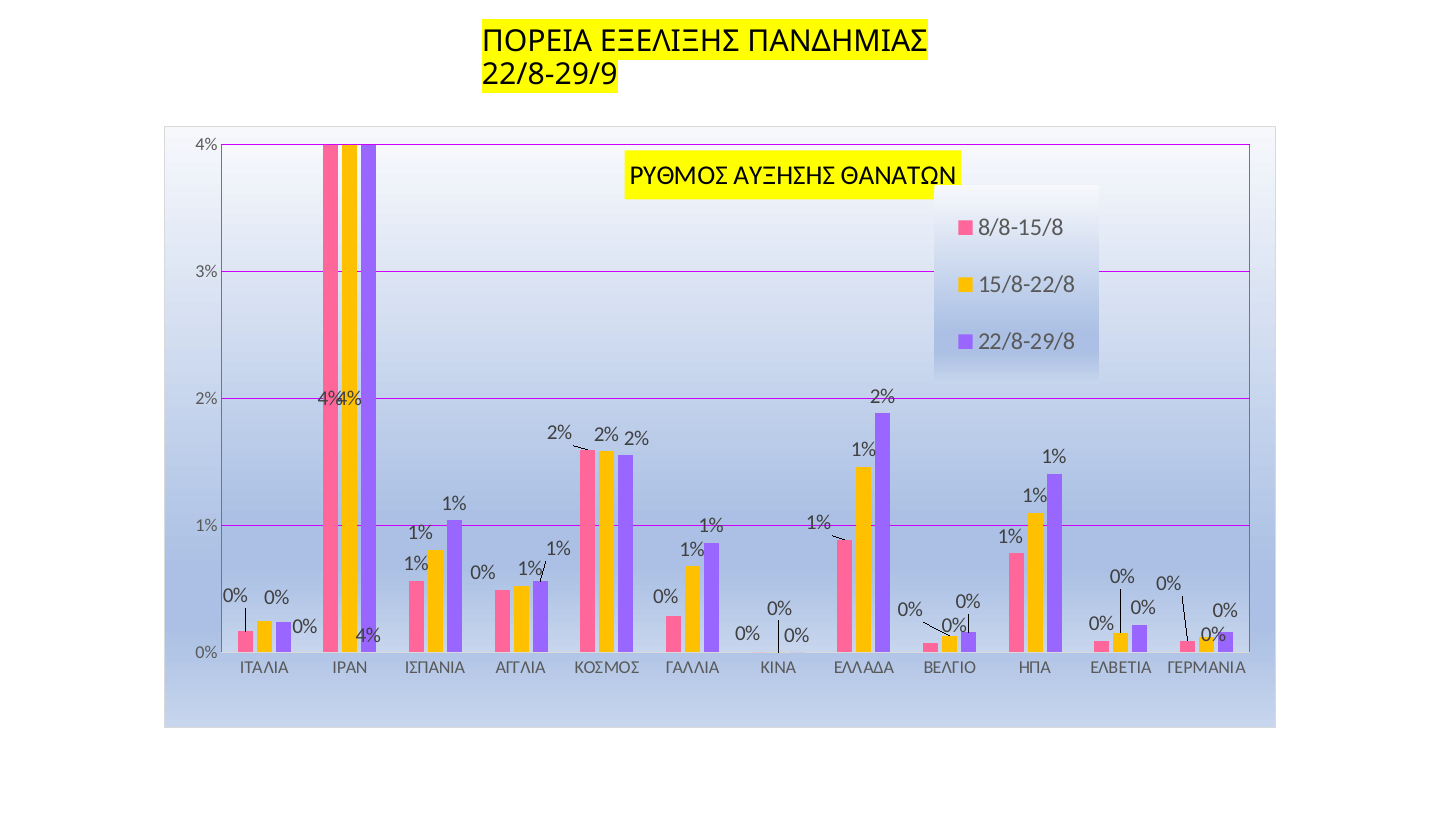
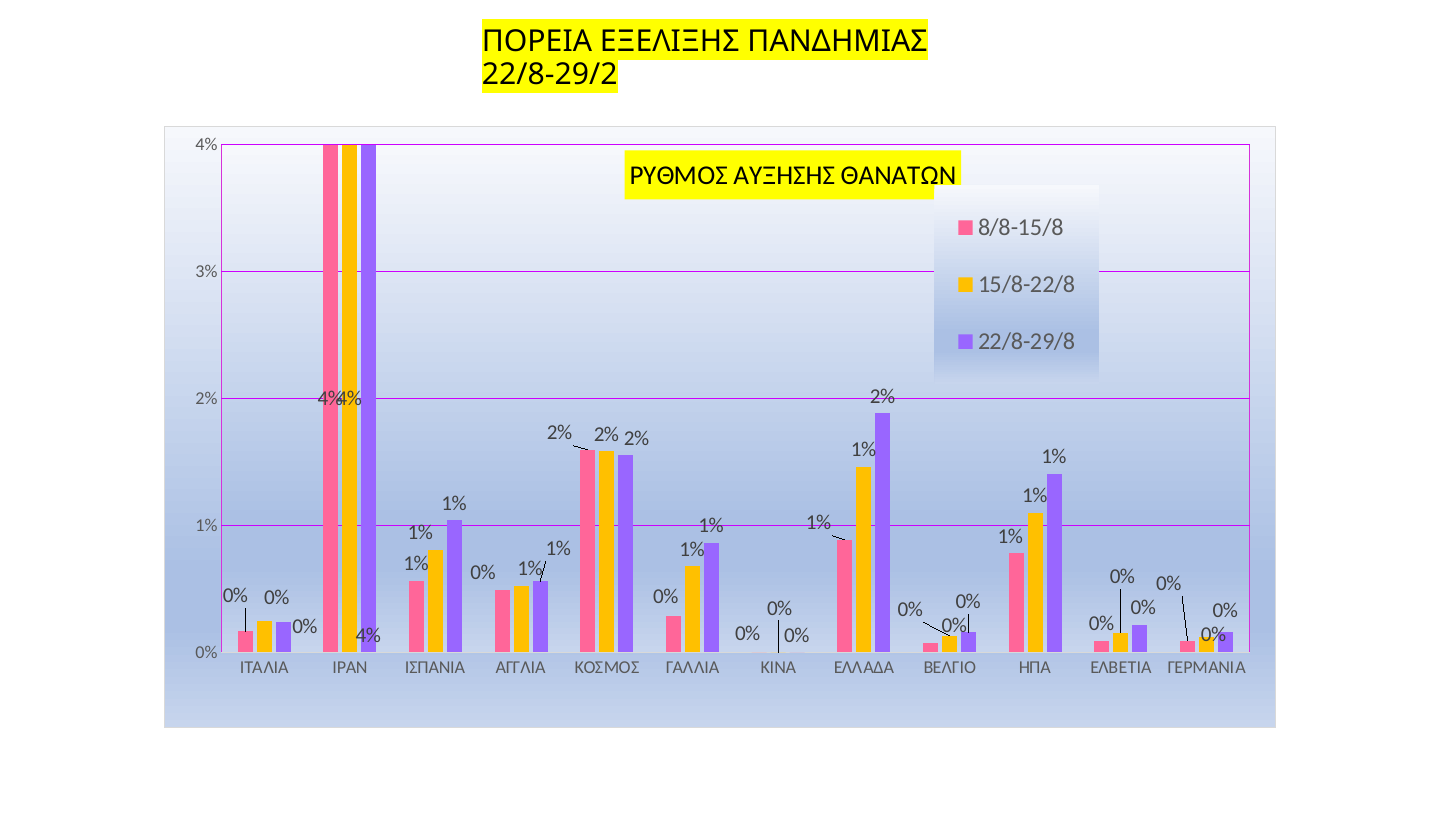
22/8-29/9: 22/8-29/9 -> 22/8-29/2
